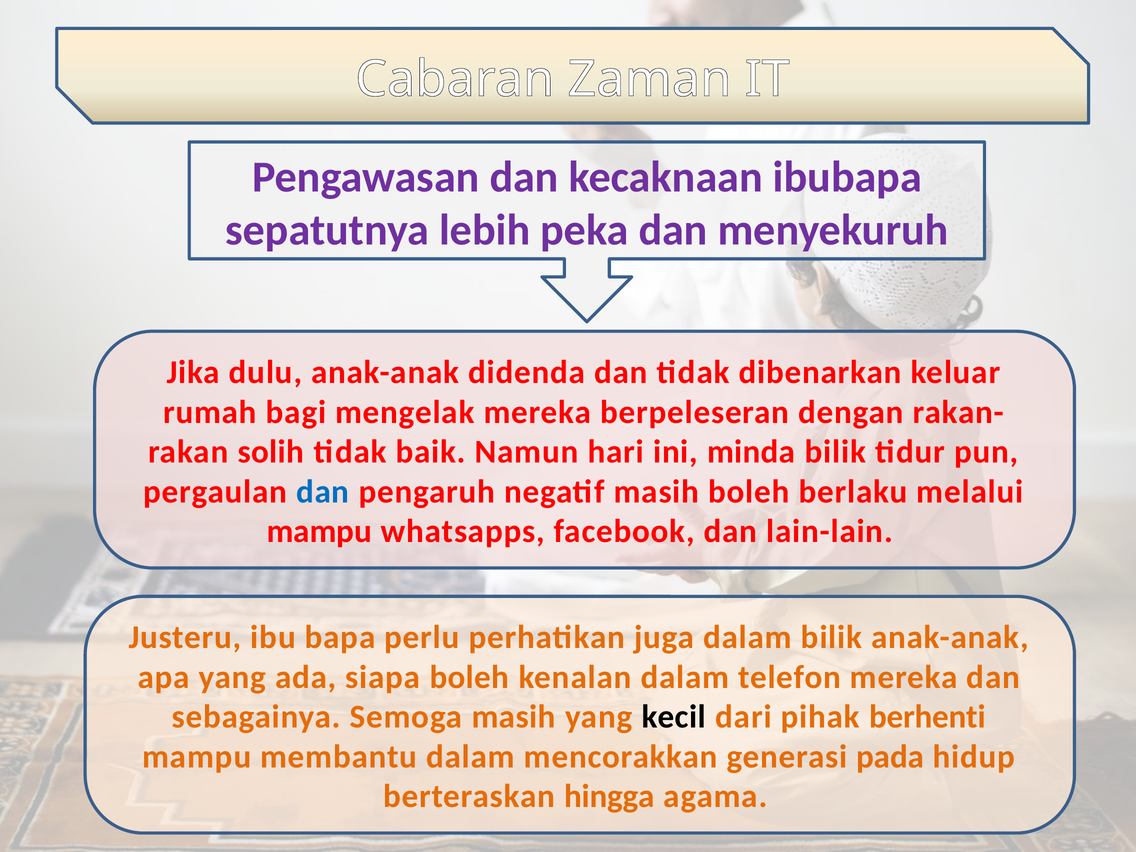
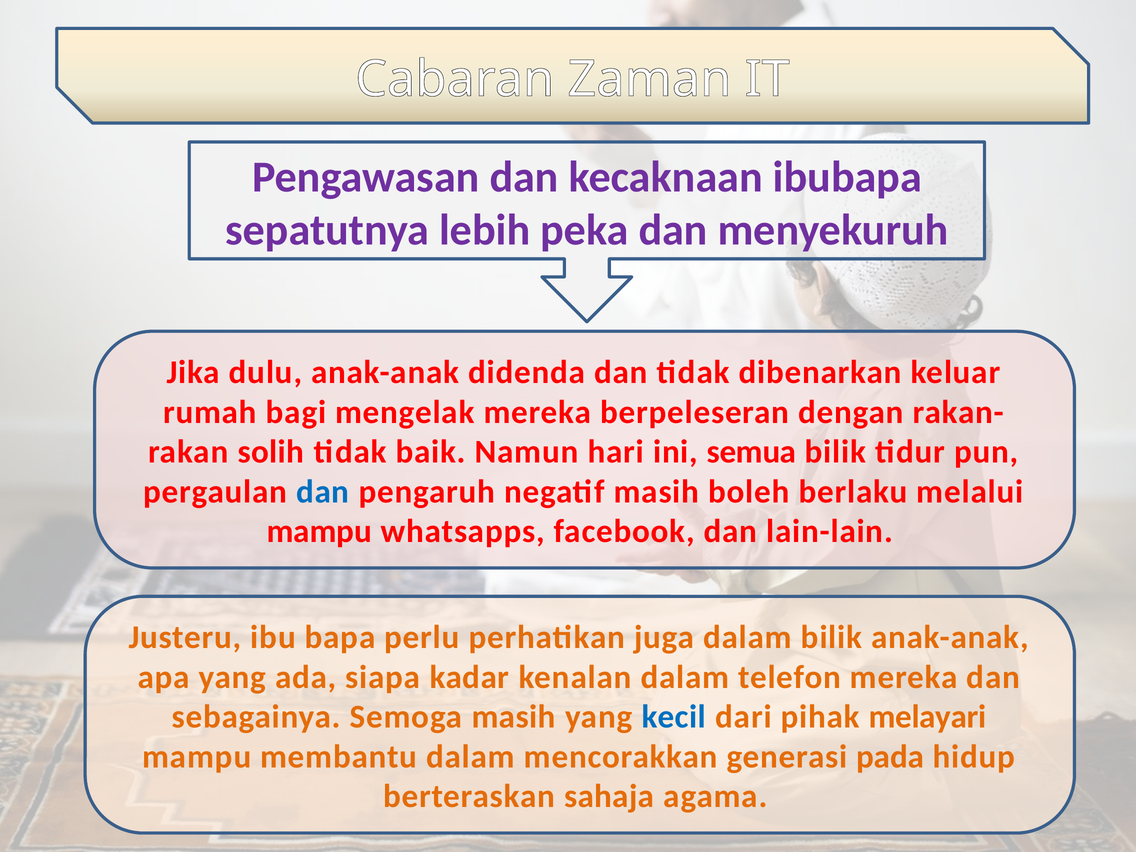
minda: minda -> semua
siapa boleh: boleh -> kadar
kecil colour: black -> blue
berhenti: berhenti -> melayari
hingga: hingga -> sahaja
